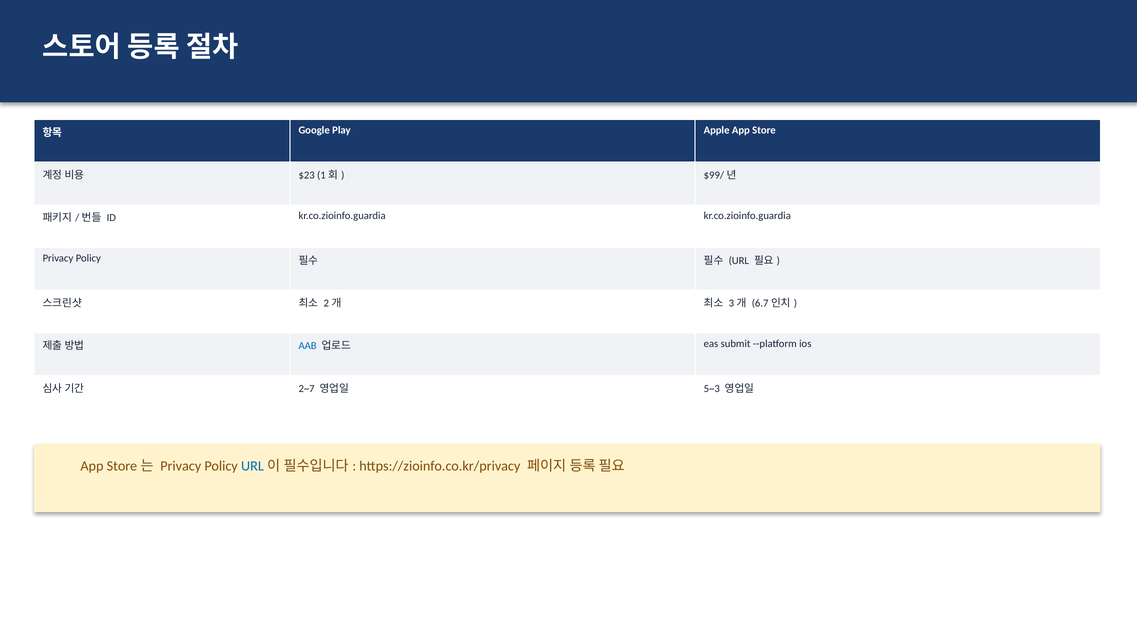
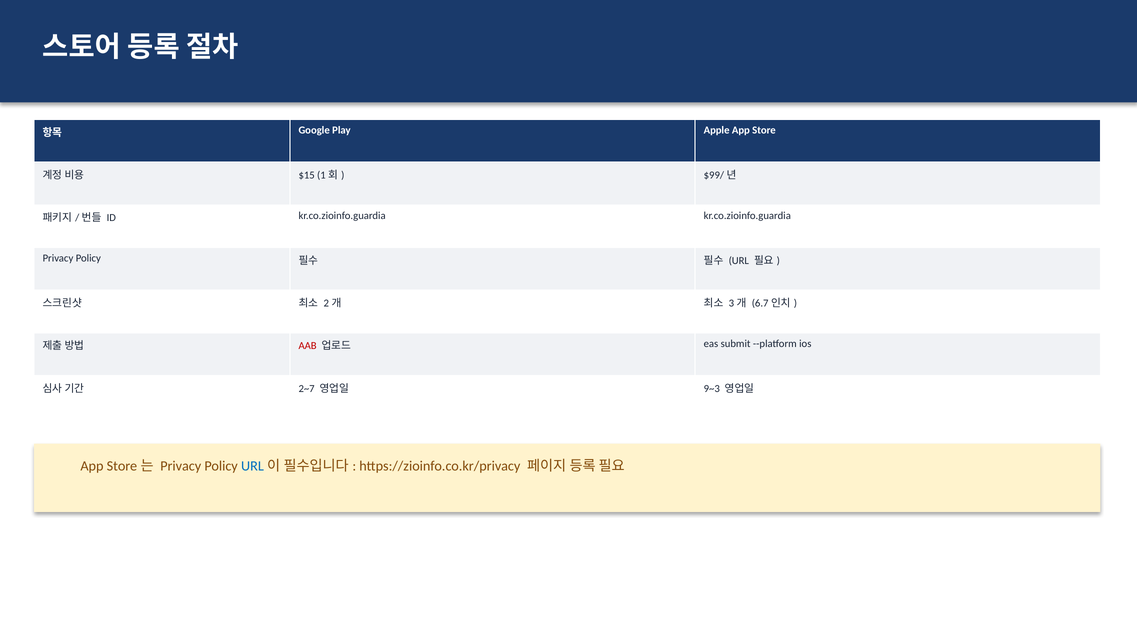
$23: $23 -> $15
AAB colour: blue -> red
5~3: 5~3 -> 9~3
